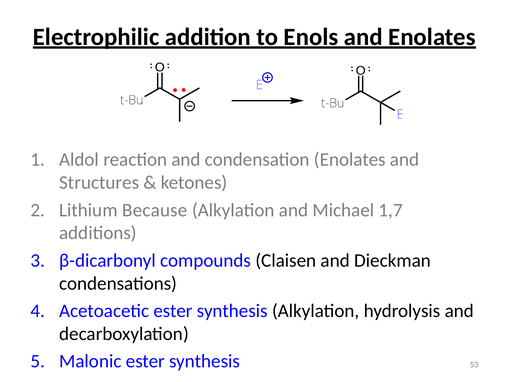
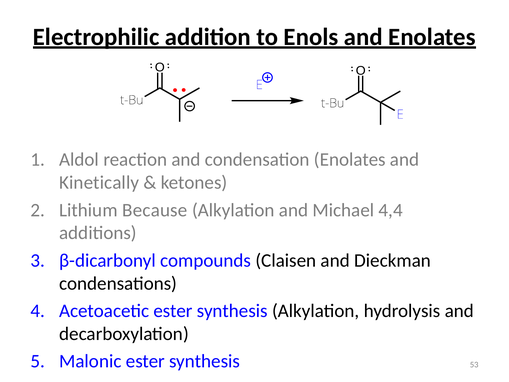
Structures: Structures -> Kinetically
1,7: 1,7 -> 4,4
